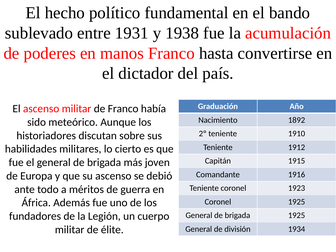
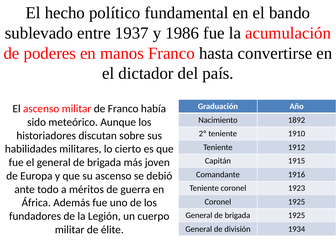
1931: 1931 -> 1937
1938: 1938 -> 1986
